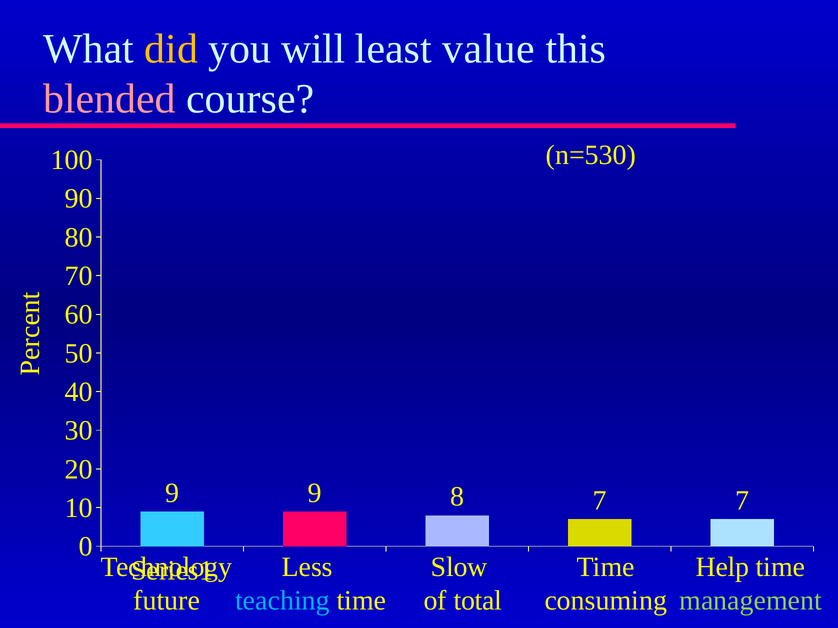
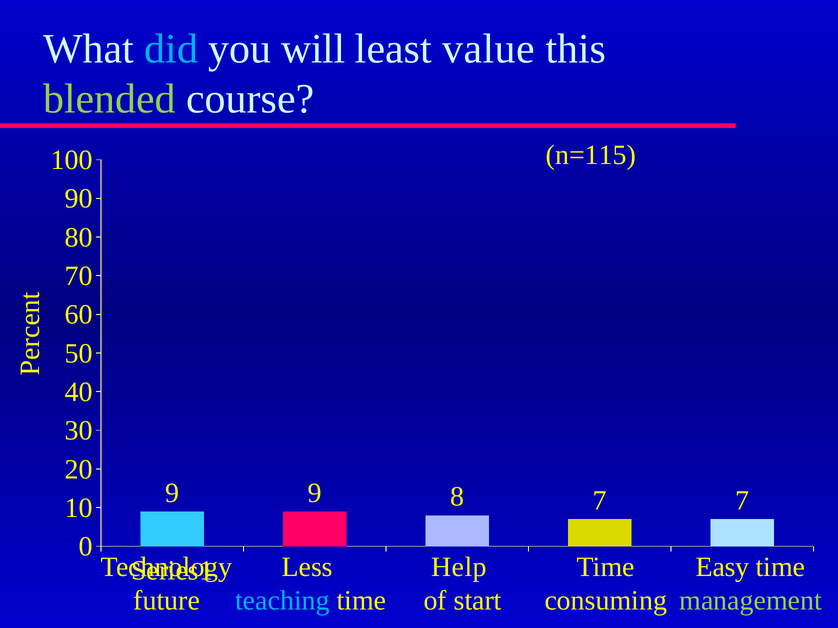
did colour: yellow -> light blue
blended colour: pink -> light green
n=530: n=530 -> n=115
Slow: Slow -> Help
Help: Help -> Easy
total: total -> start
